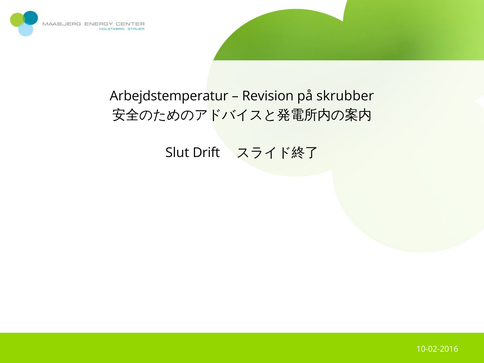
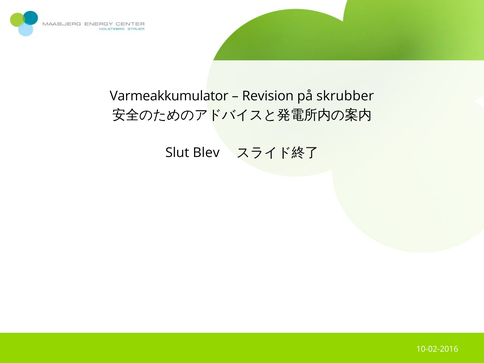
Arbejdstemperatur: Arbejdstemperatur -> Varmeakkumulator
Drift: Drift -> Blev
